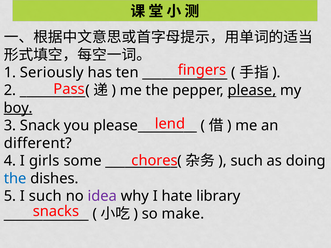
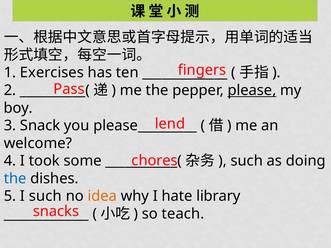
Seriously: Seriously -> Exercises
boy underline: present -> none
different: different -> welcome
girls: girls -> took
idea colour: purple -> orange
make: make -> teach
